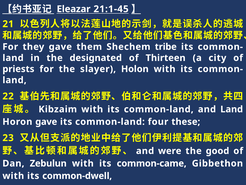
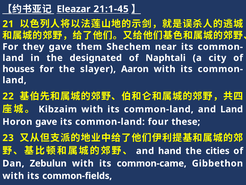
tribe: tribe -> near
Thirteen: Thirteen -> Naphtali
priests: priests -> houses
Holon: Holon -> Aaron
were: were -> hand
good: good -> cities
common-dwell: common-dwell -> common-fields
